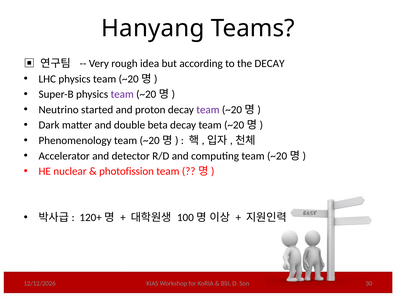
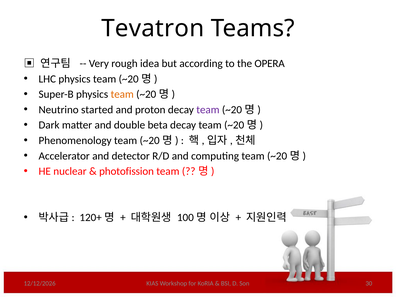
Hanyang: Hanyang -> Tevatron
the DECAY: DECAY -> OPERA
team at (122, 94) colour: purple -> orange
